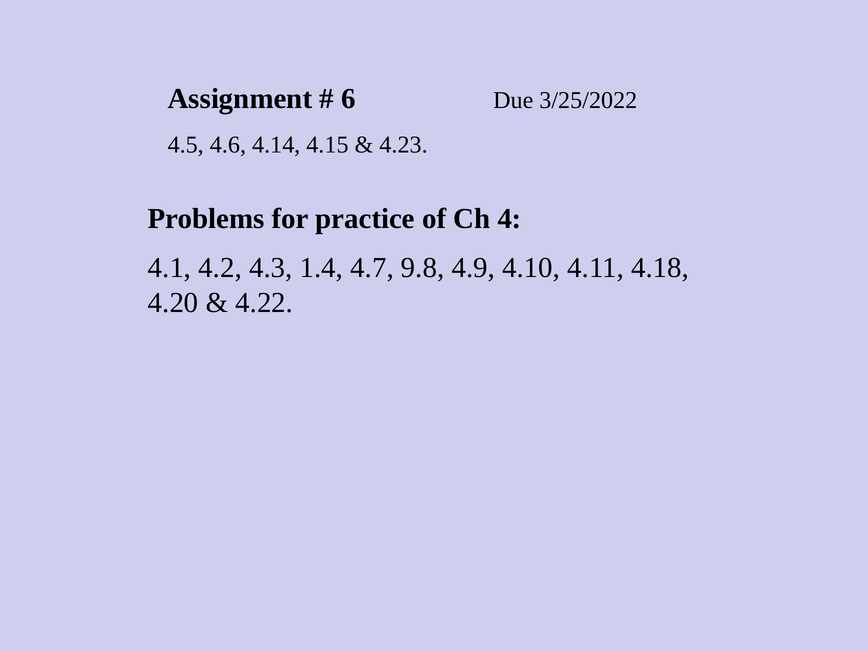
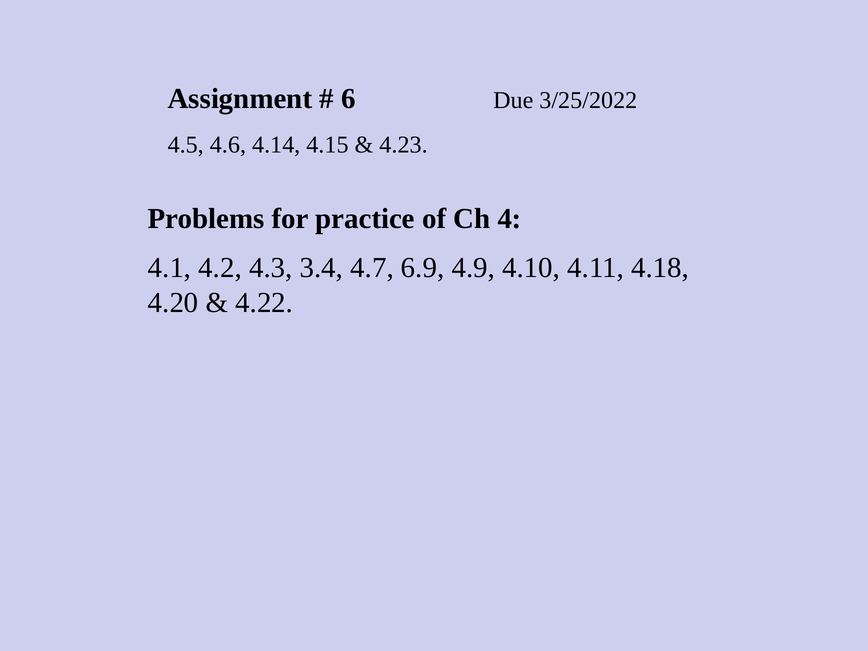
1.4: 1.4 -> 3.4
9.8: 9.8 -> 6.9
